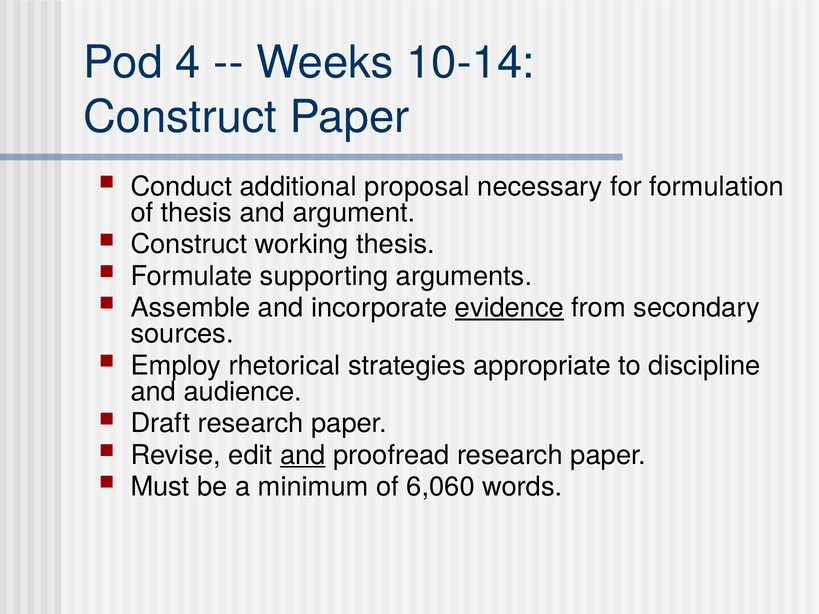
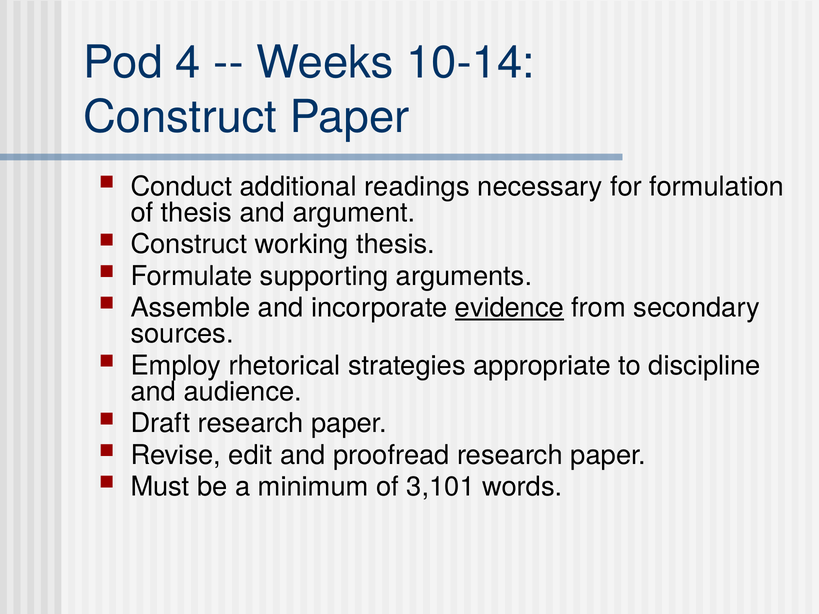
proposal: proposal -> readings
and at (303, 455) underline: present -> none
6,060: 6,060 -> 3,101
